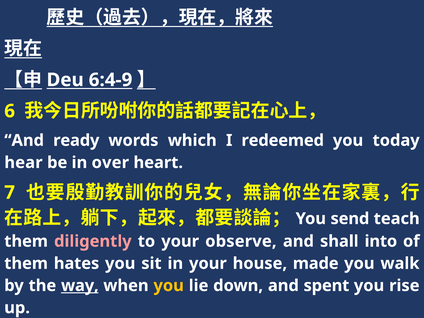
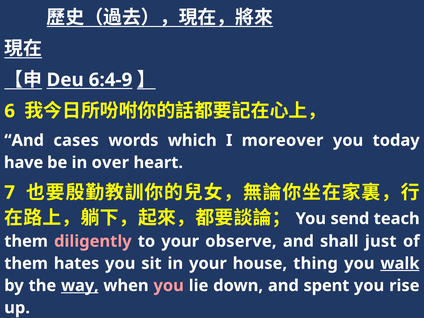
ready: ready -> cases
redeemed: redeemed -> moreover
hear: hear -> have
into: into -> just
made: made -> thing
walk underline: none -> present
you at (169, 286) colour: yellow -> pink
